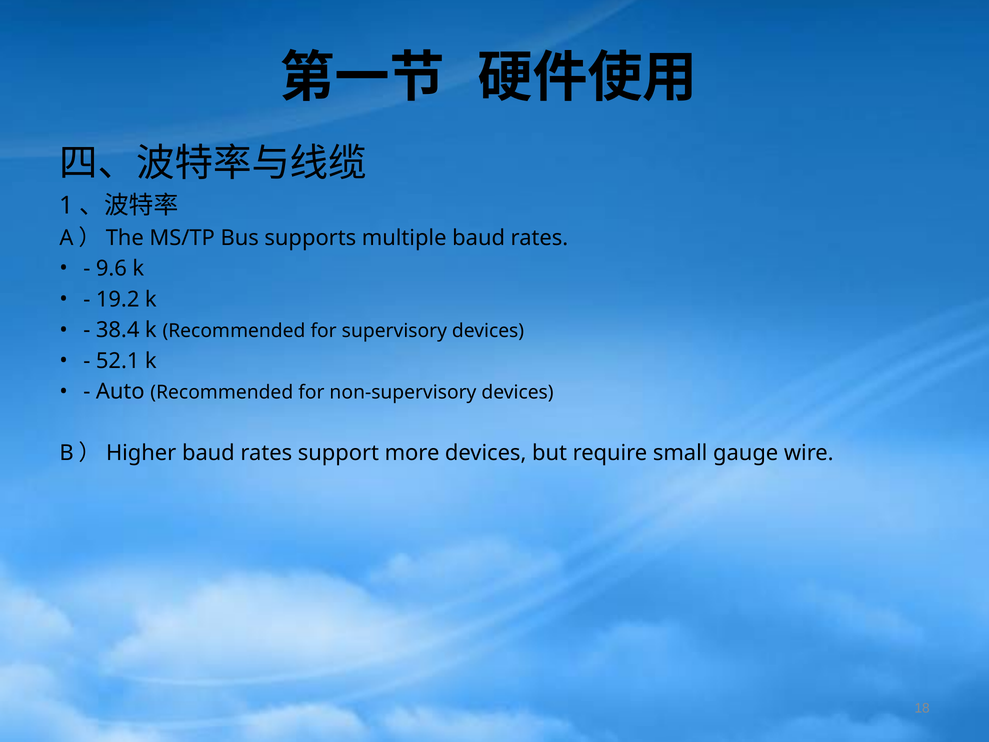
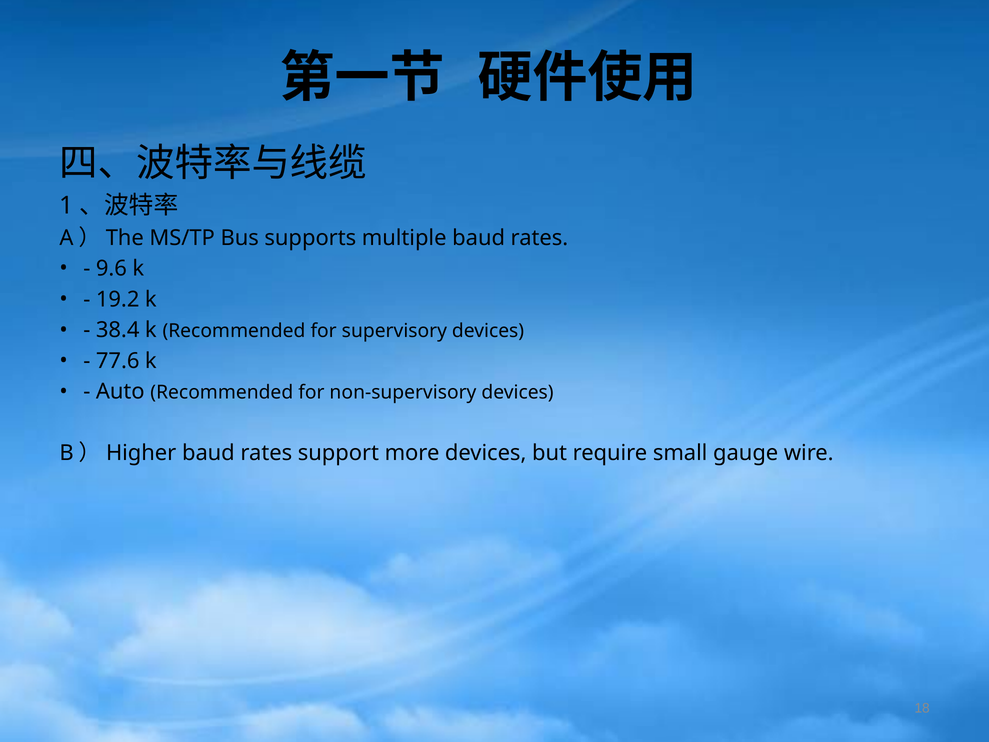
52.1: 52.1 -> 77.6
